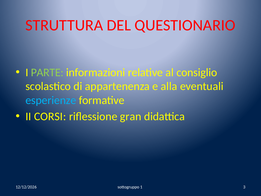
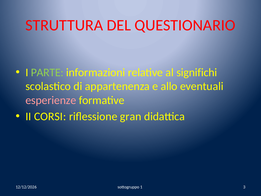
consiglio: consiglio -> significhi
alla: alla -> allo
esperienze colour: light blue -> pink
